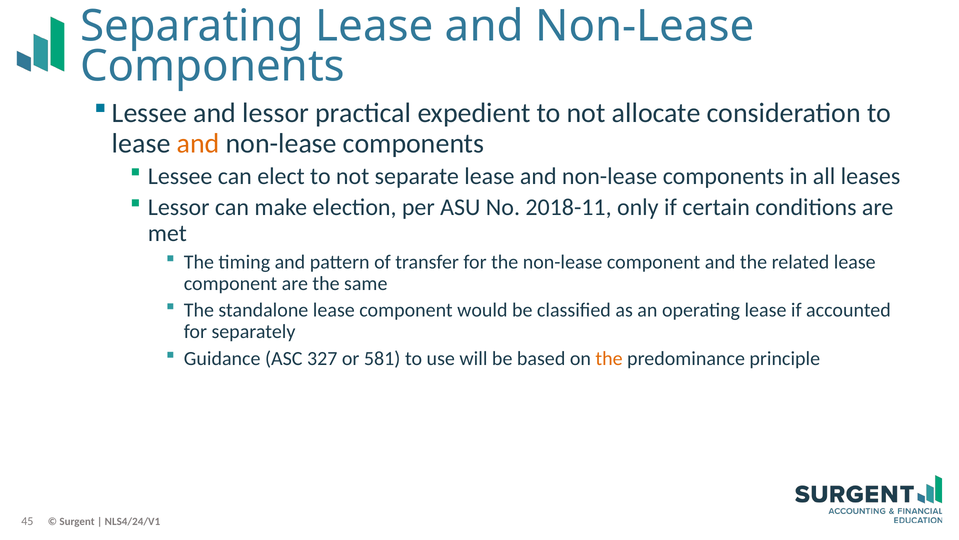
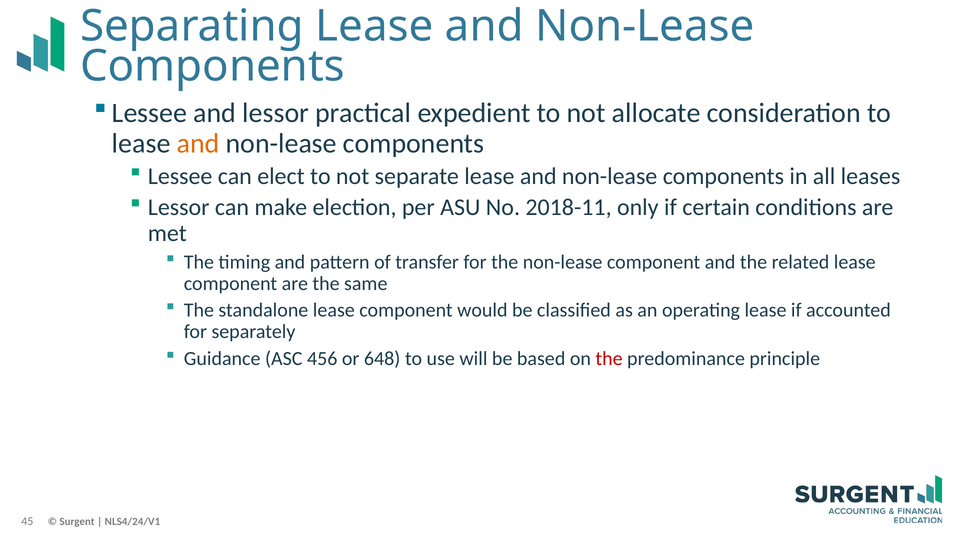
327: 327 -> 456
581: 581 -> 648
the at (609, 358) colour: orange -> red
